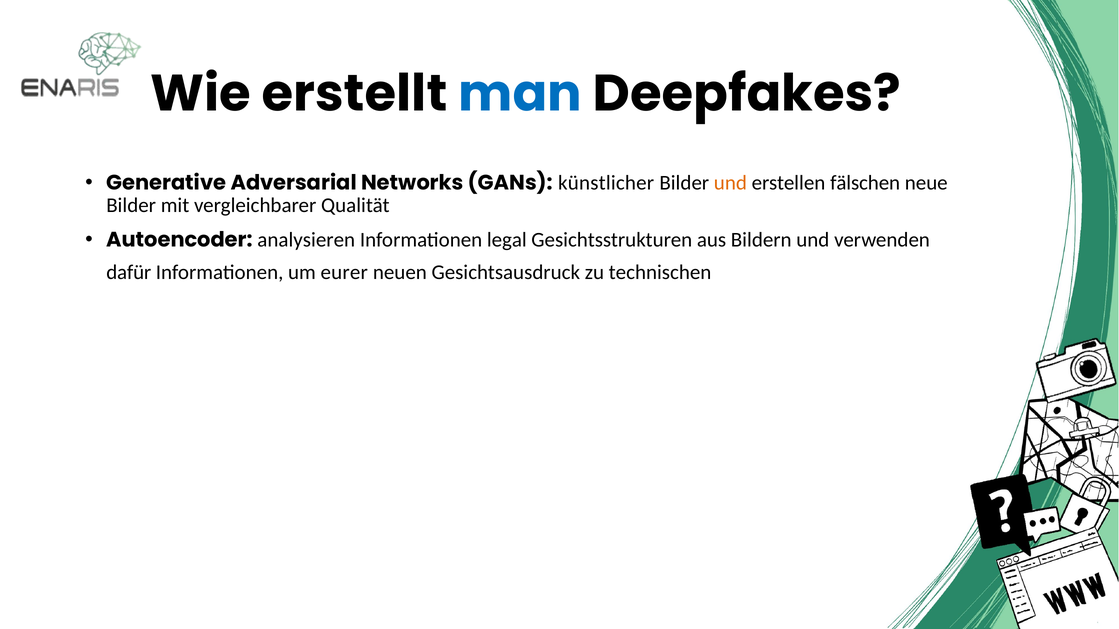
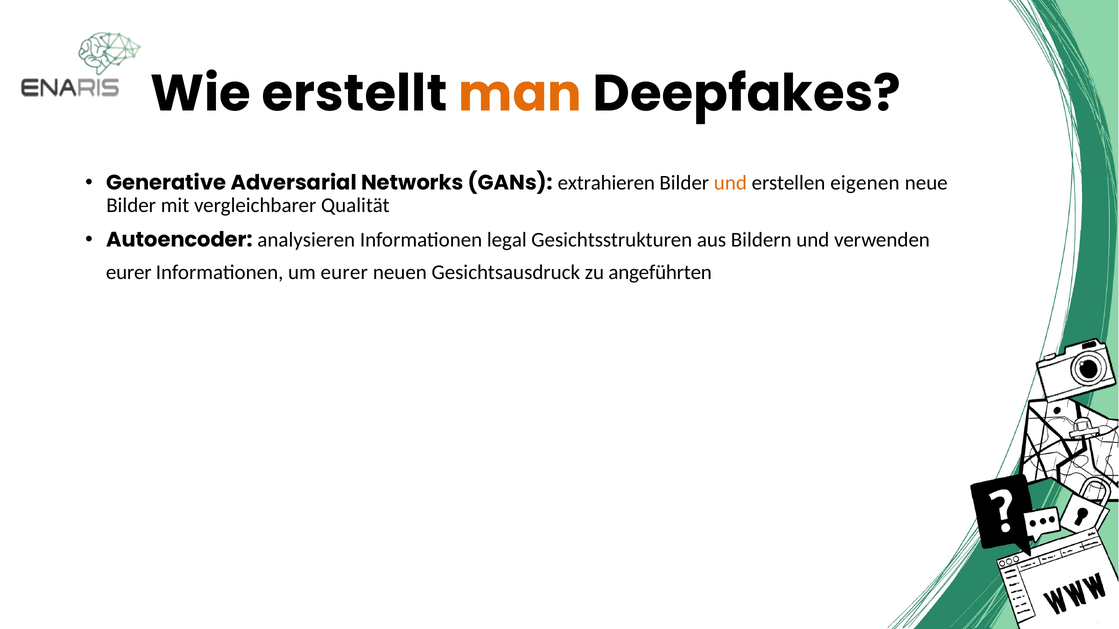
man colour: blue -> orange
künstlicher: künstlicher -> extrahieren
fälschen: fälschen -> eigenen
dafür at (129, 273): dafür -> eurer
technischen: technischen -> angeführten
